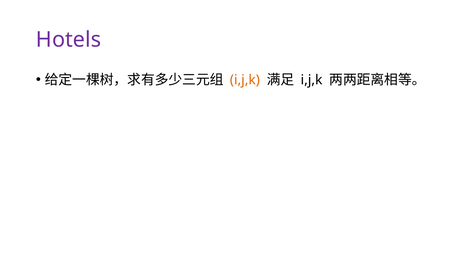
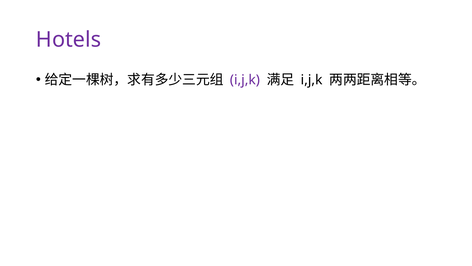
i,j,k at (245, 80) colour: orange -> purple
